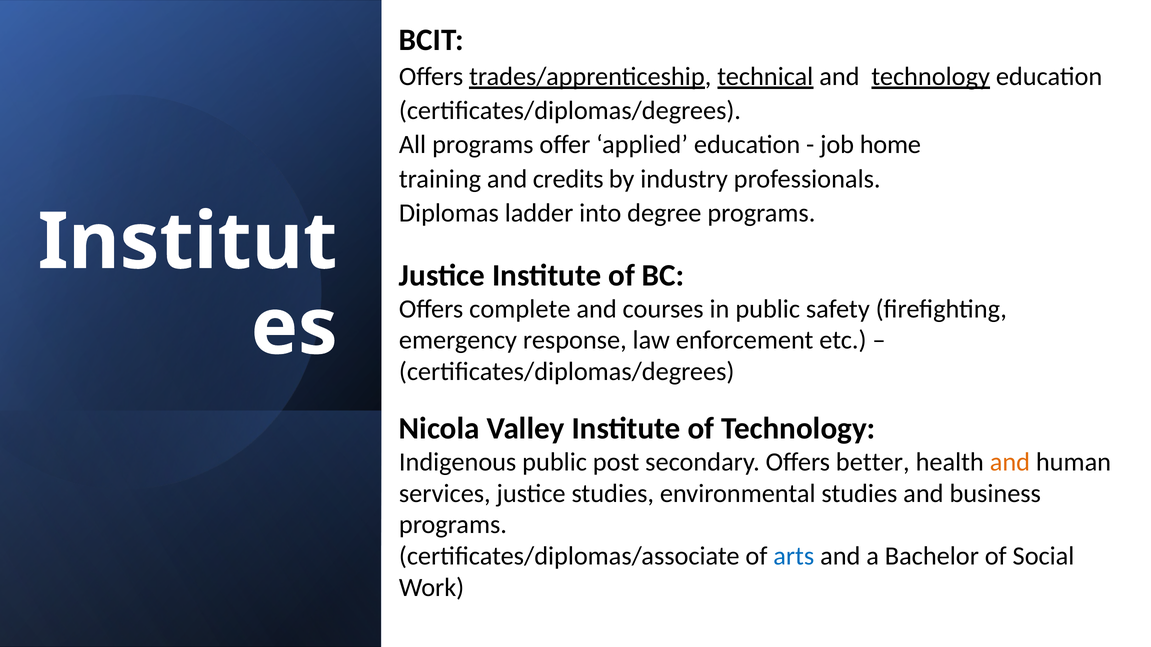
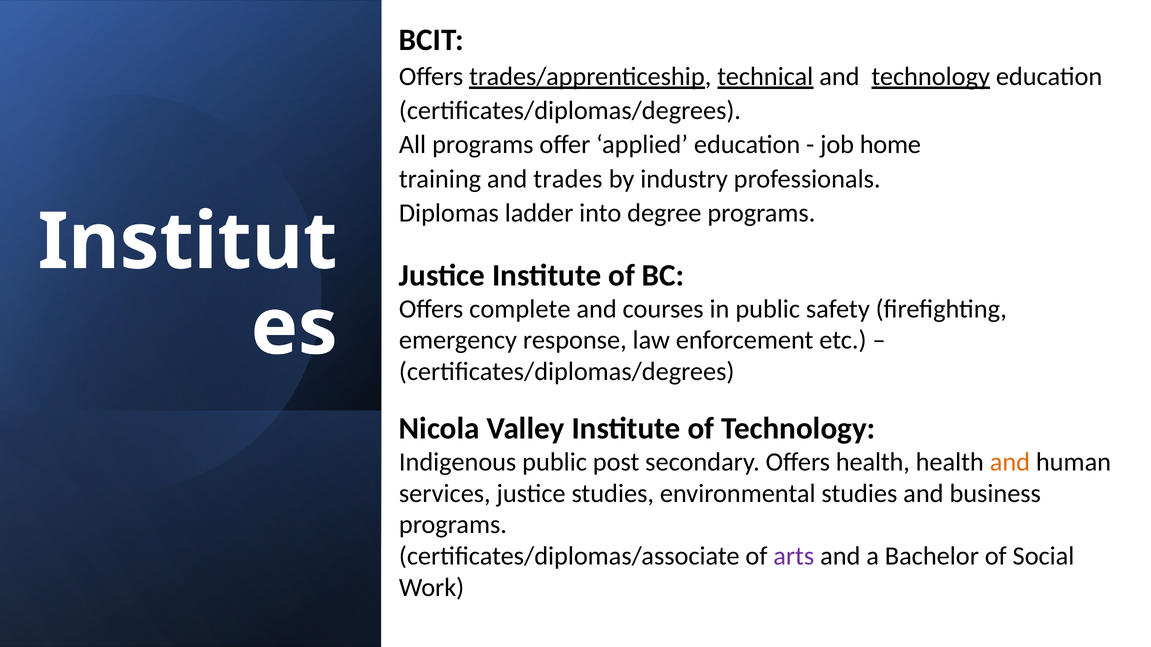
credits: credits -> trades
Offers better: better -> health
arts colour: blue -> purple
